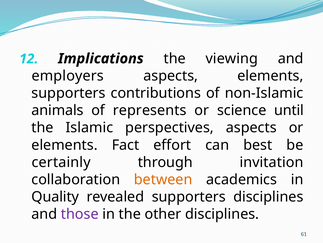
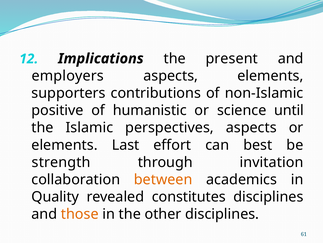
viewing: viewing -> present
animals: animals -> positive
represents: represents -> humanistic
Fact: Fact -> Last
certainly: certainly -> strength
revealed supporters: supporters -> constitutes
those colour: purple -> orange
